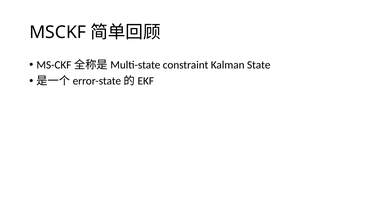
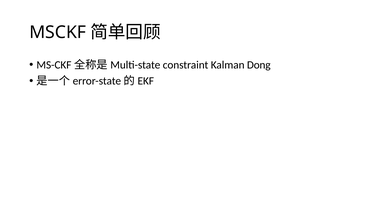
State: State -> Dong
